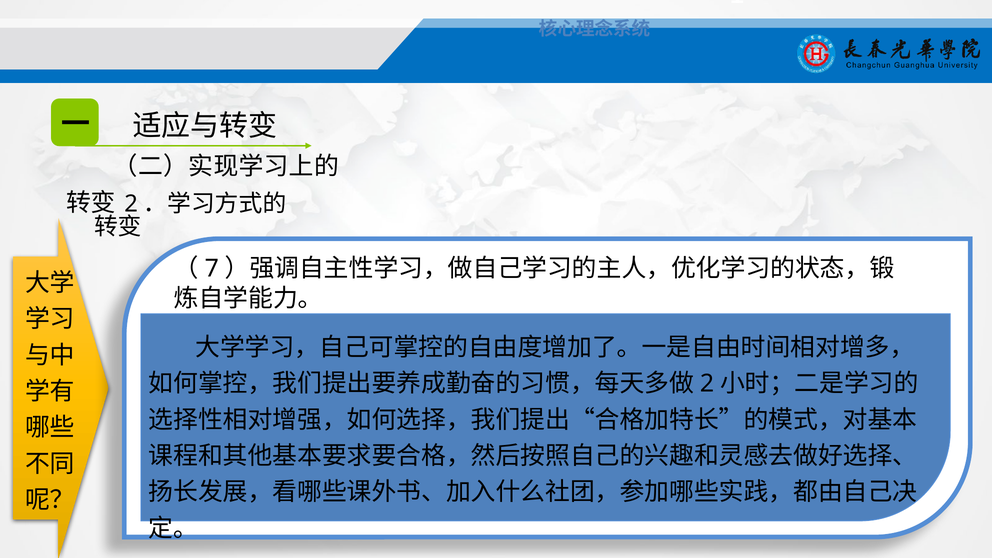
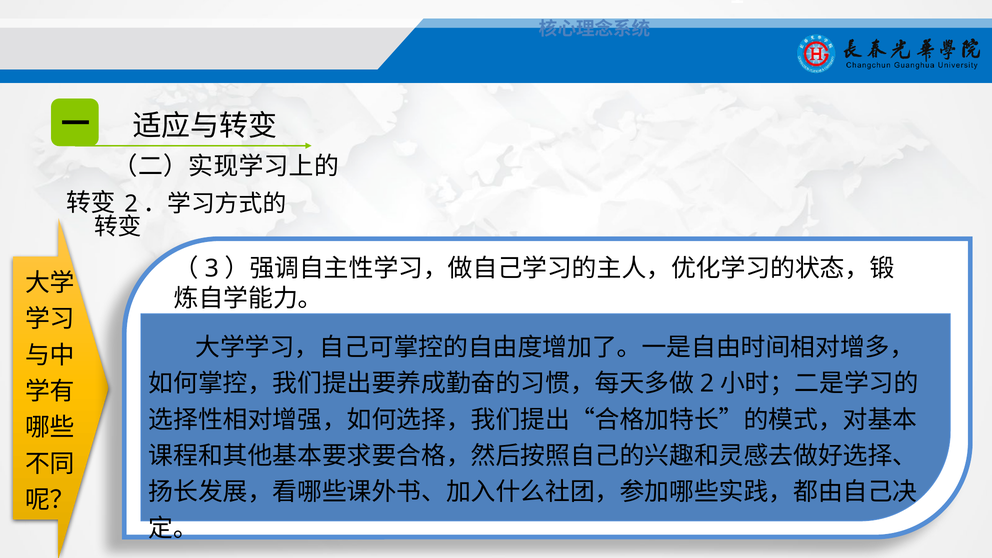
7: 7 -> 3
